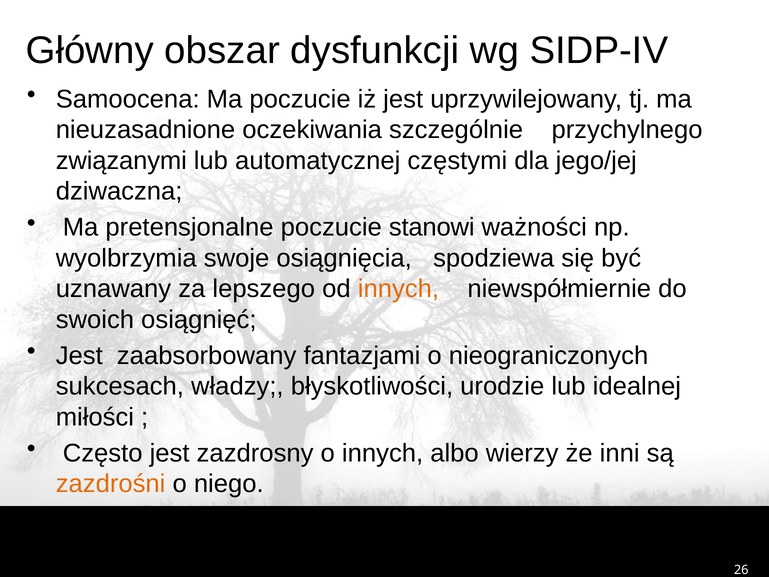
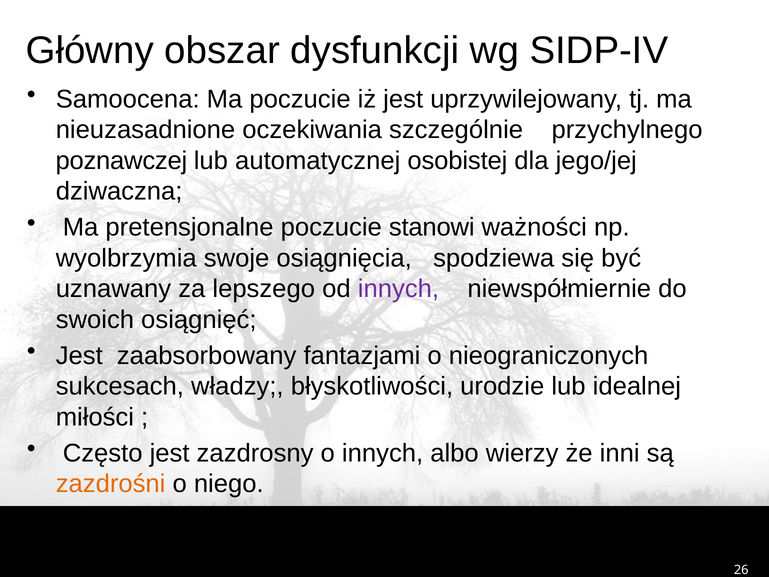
związanymi: związanymi -> poznawczej
częstymi: częstymi -> osobistej
innych at (398, 289) colour: orange -> purple
